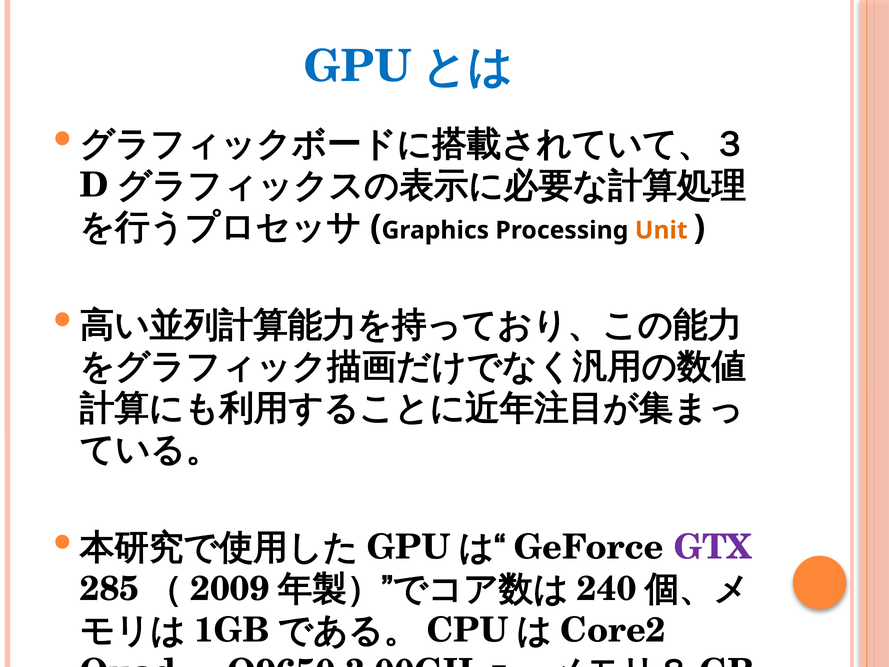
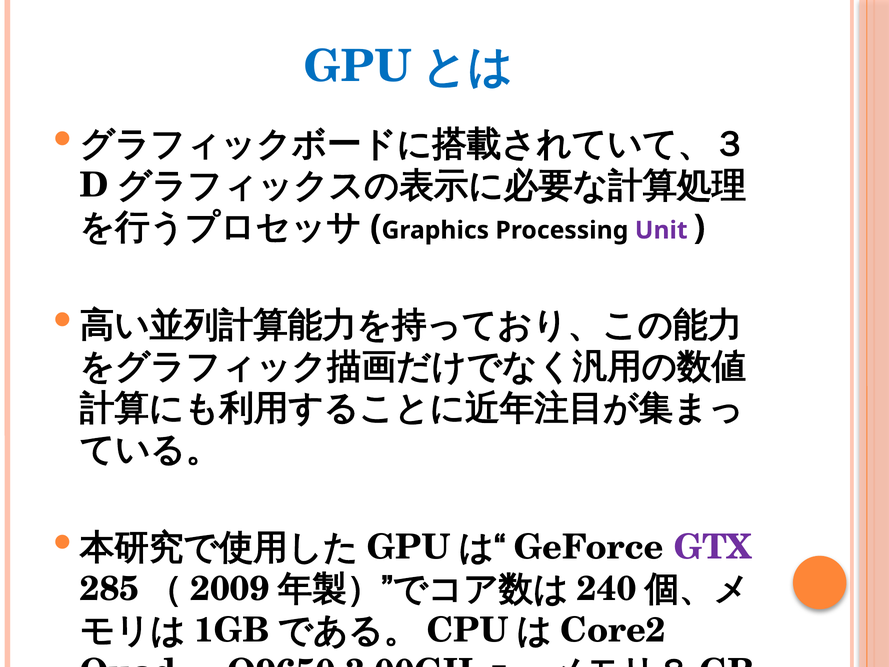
Unit colour: orange -> purple
